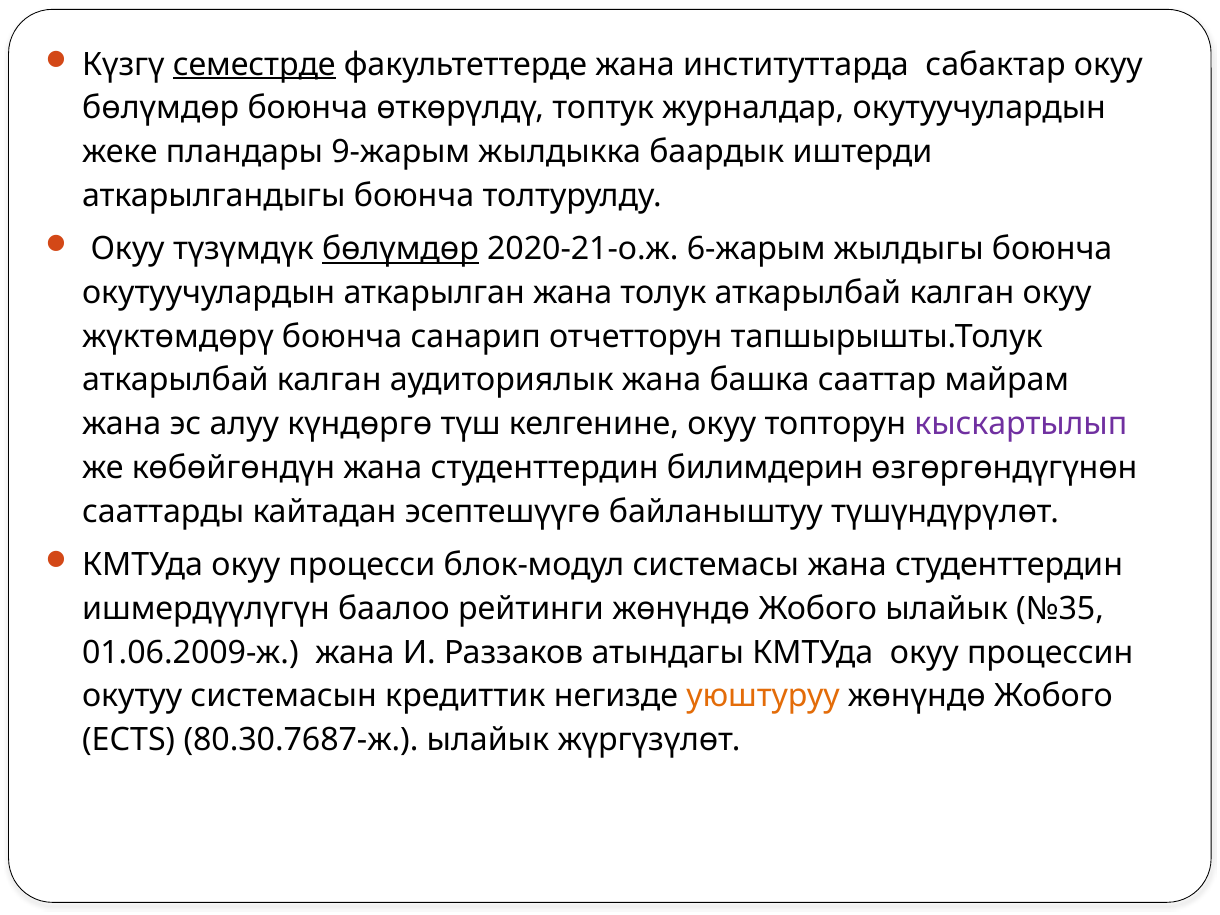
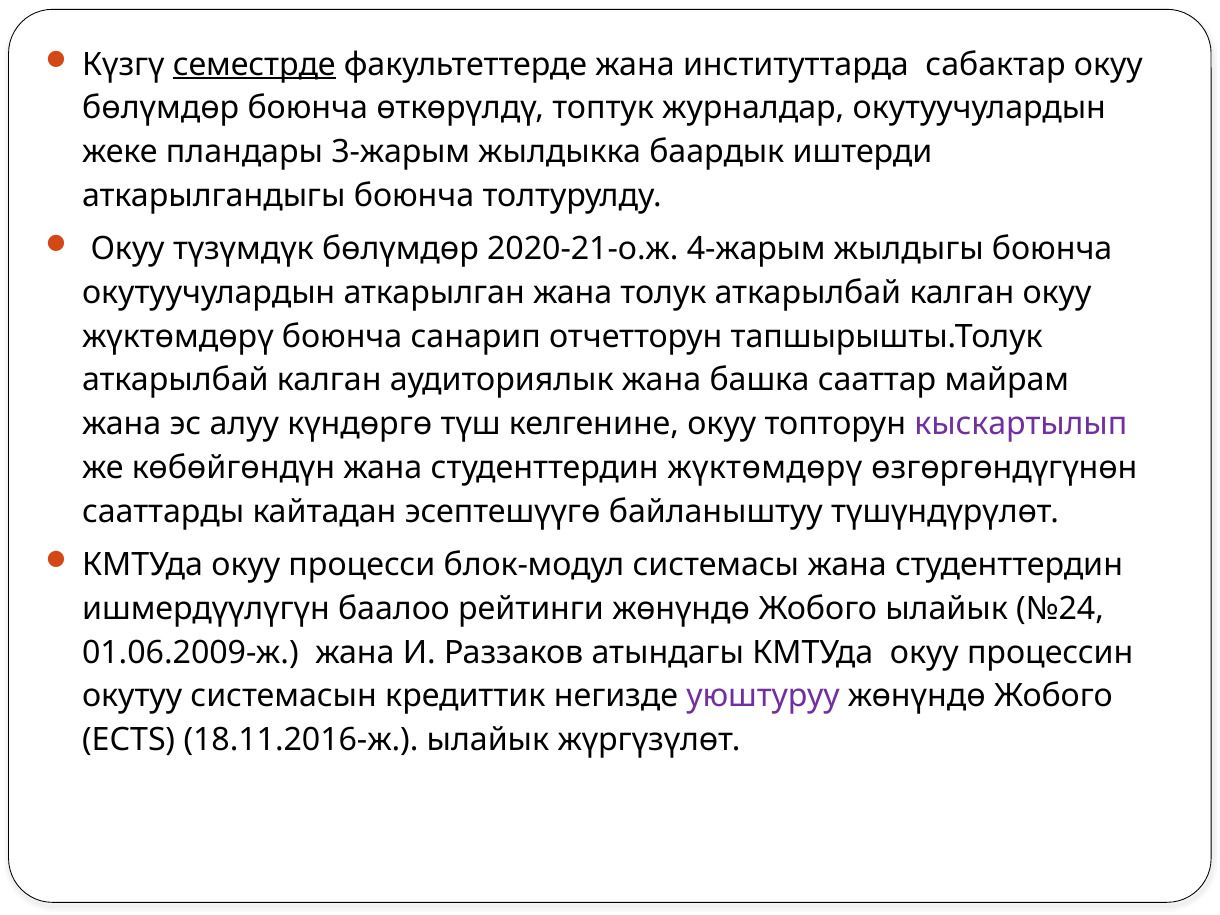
9-жарым: 9-жарым -> 3-жарым
бөлүмдөр at (400, 249) underline: present -> none
6-жарым: 6-жарым -> 4-жарым
студенттердин билимдерин: билимдерин -> жүктөмдөрү
№35: №35 -> №24
уюштуруу colour: orange -> purple
80.30.7687-ж: 80.30.7687-ж -> 18.11.2016-ж
